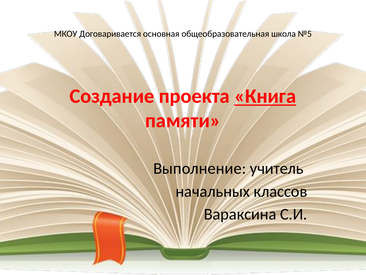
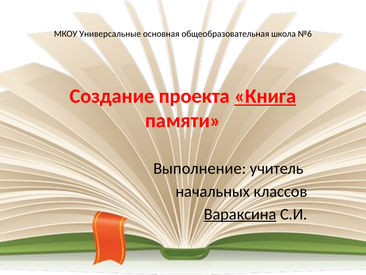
Договаривается: Договаривается -> Универсальные
№5: №5 -> №6
Вараксина underline: none -> present
